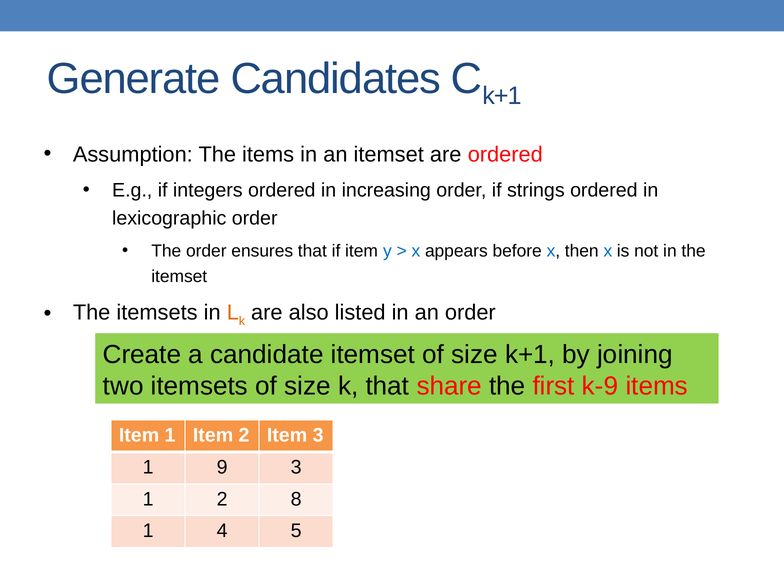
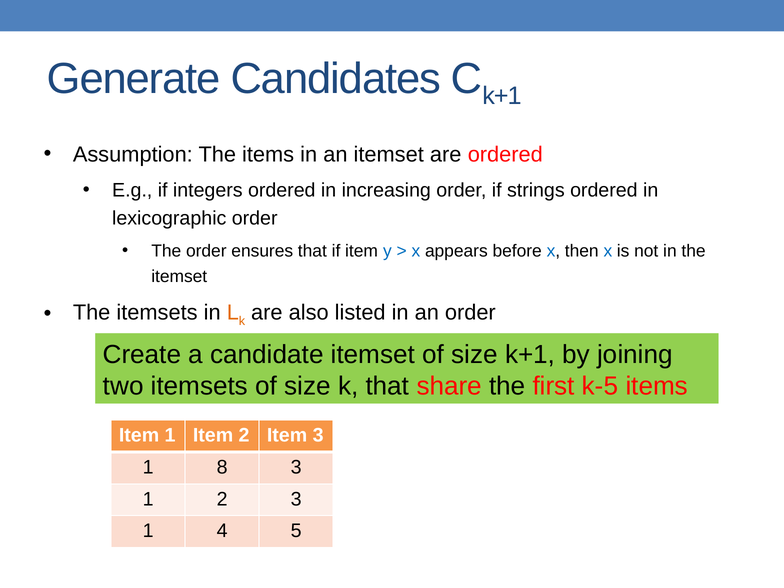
k-9: k-9 -> k-5
9: 9 -> 8
2 8: 8 -> 3
